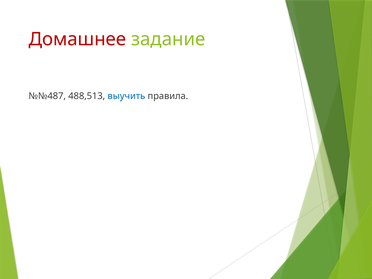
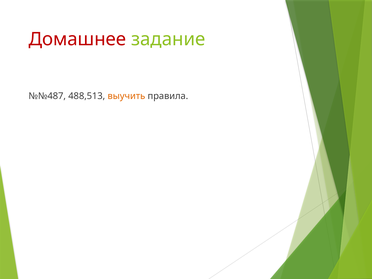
выучить colour: blue -> orange
